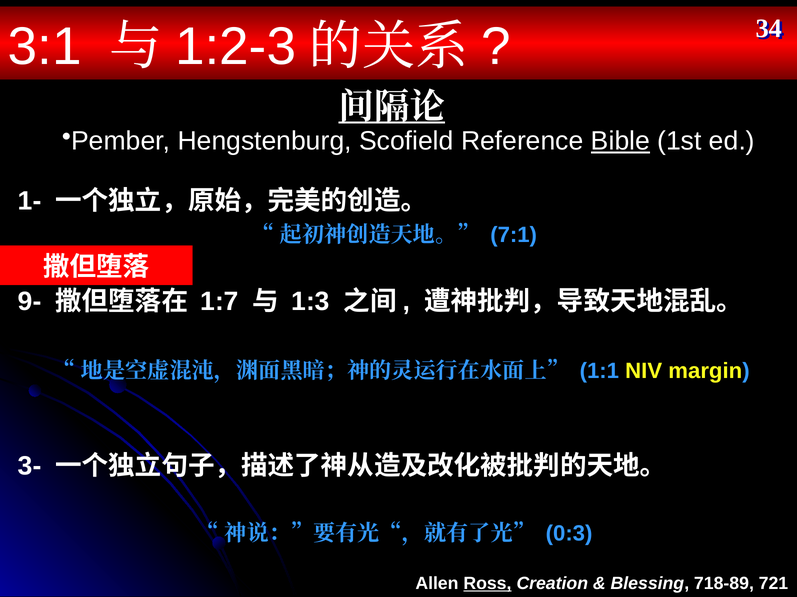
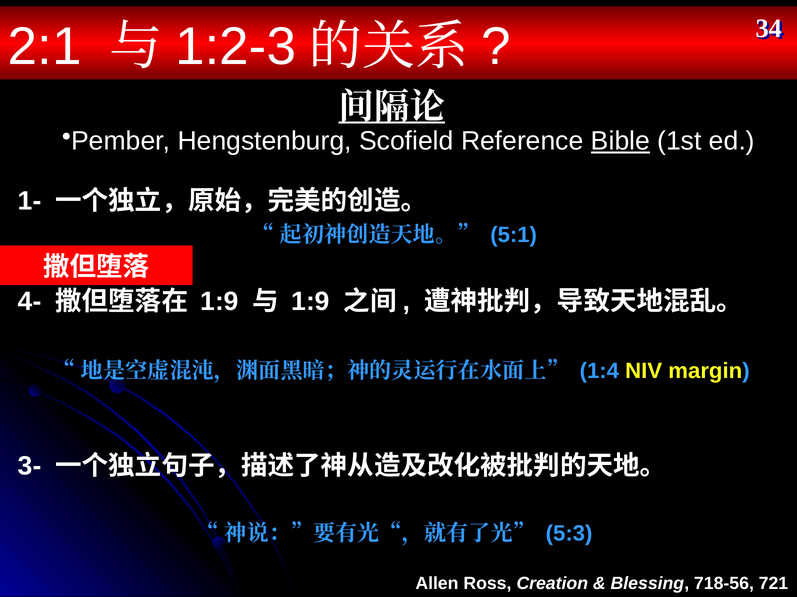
3:1: 3:1 -> 2:1
7:1: 7:1 -> 5:1
9-: 9- -> 4-
1:7 at (220, 302): 1:7 -> 1:9
1:3 at (311, 302): 1:3 -> 1:9
1:1: 1:1 -> 1:4
0:3: 0:3 -> 5:3
Ross underline: present -> none
718-89: 718-89 -> 718-56
